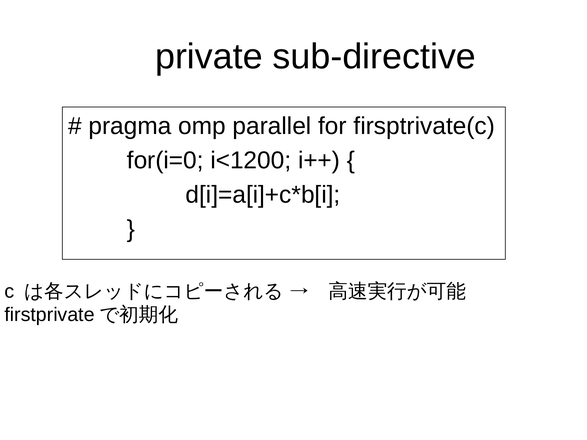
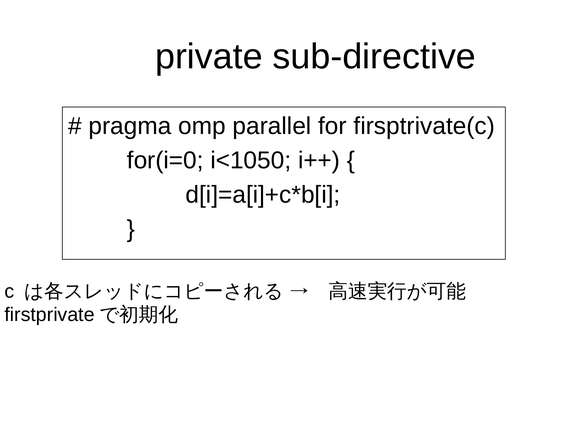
i<1200: i<1200 -> i<1050
